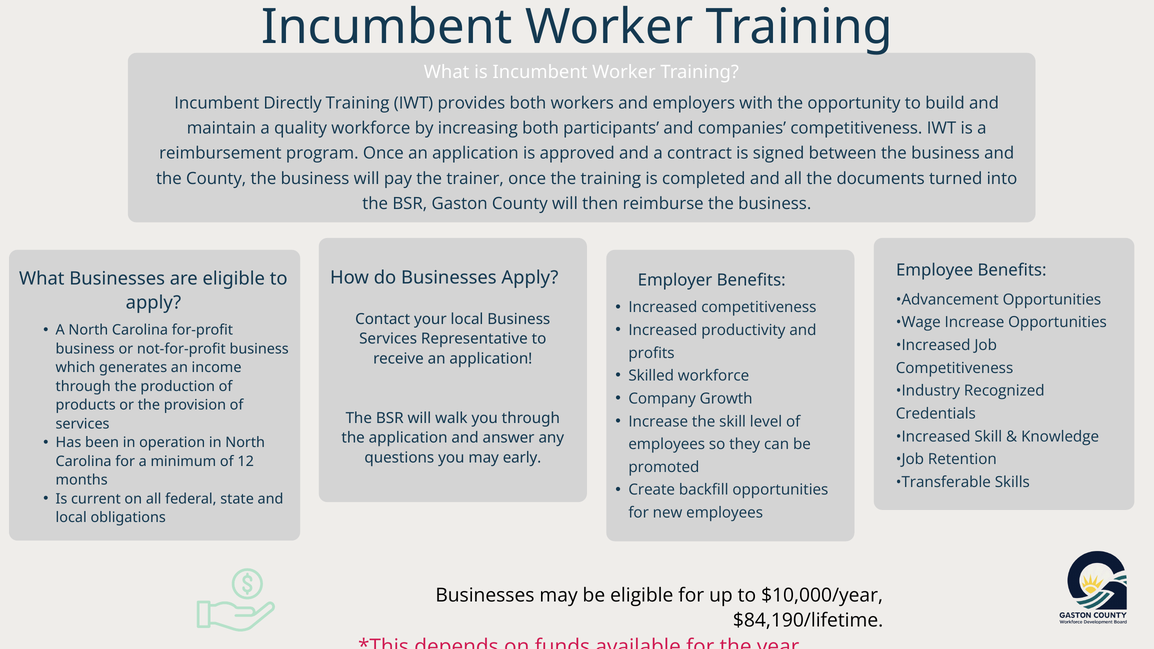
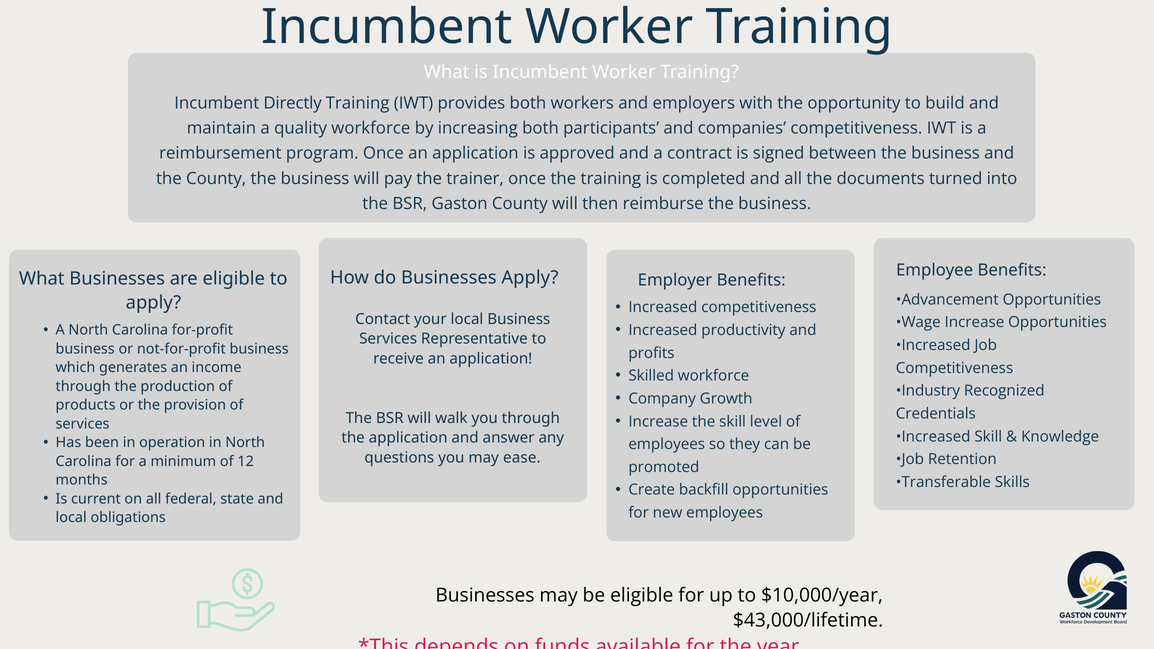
early: early -> ease
$84,190/lifetime: $84,190/lifetime -> $43,000/lifetime
